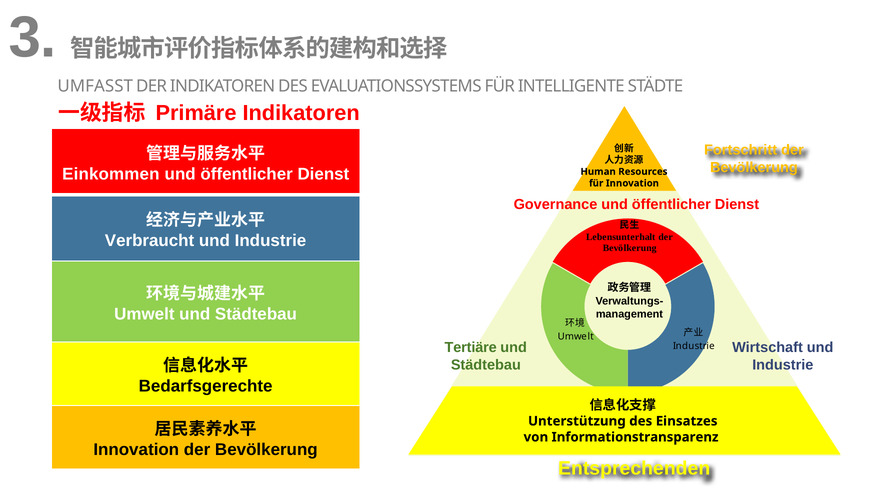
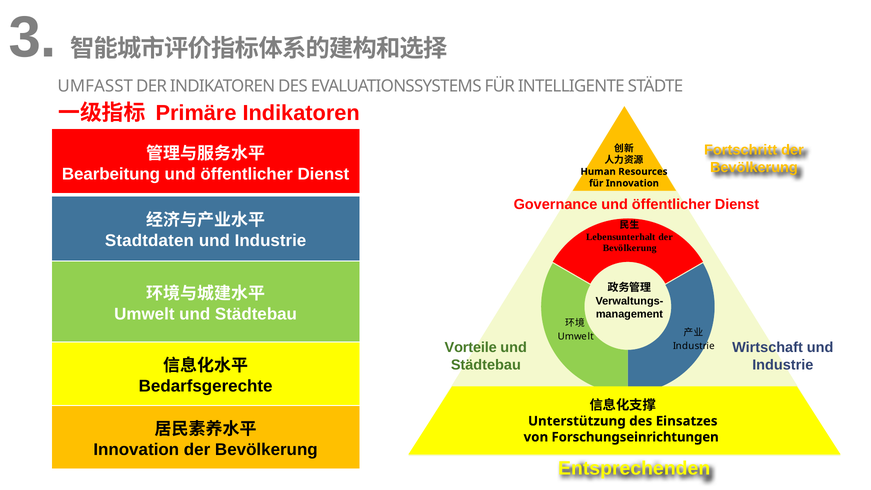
Einkommen: Einkommen -> Bearbeitung
Verbraucht: Verbraucht -> Stadtdaten
Tertiäre: Tertiäre -> Vorteile
Informationstransparenz: Informationstransparenz -> Forschungseinrichtungen
